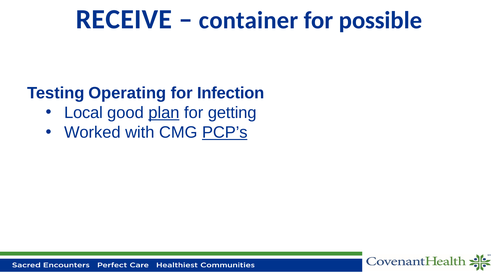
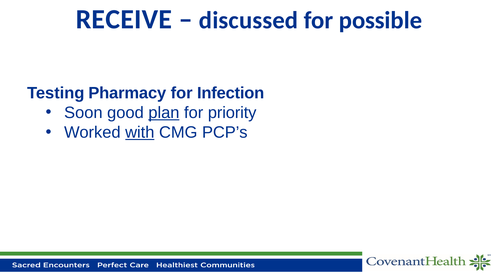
container: container -> discussed
Operating: Operating -> Pharmacy
Local: Local -> Soon
getting: getting -> priority
with underline: none -> present
PCP’s underline: present -> none
